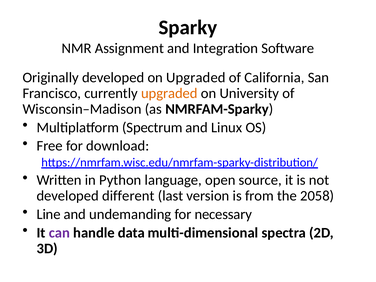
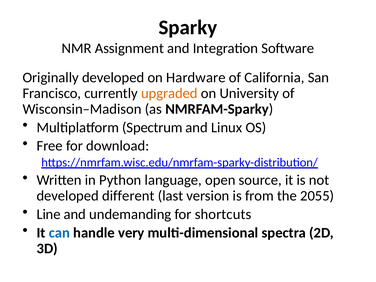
on Upgraded: Upgraded -> Hardware
2058: 2058 -> 2055
necessary: necessary -> shortcuts
can colour: purple -> blue
data: data -> very
